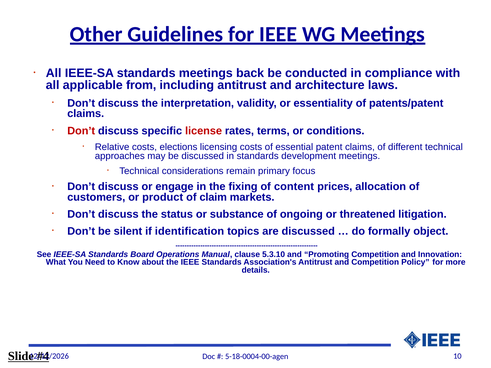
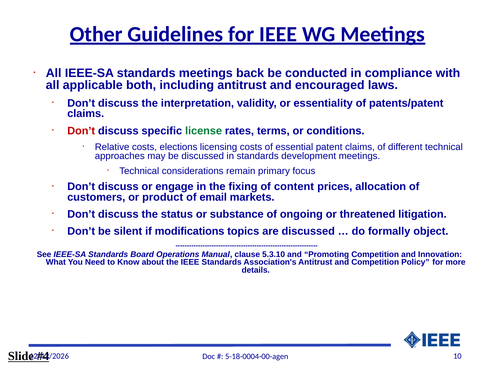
from: from -> both
architecture: architecture -> encouraged
license colour: red -> green
claim: claim -> email
identification: identification -> modifications
